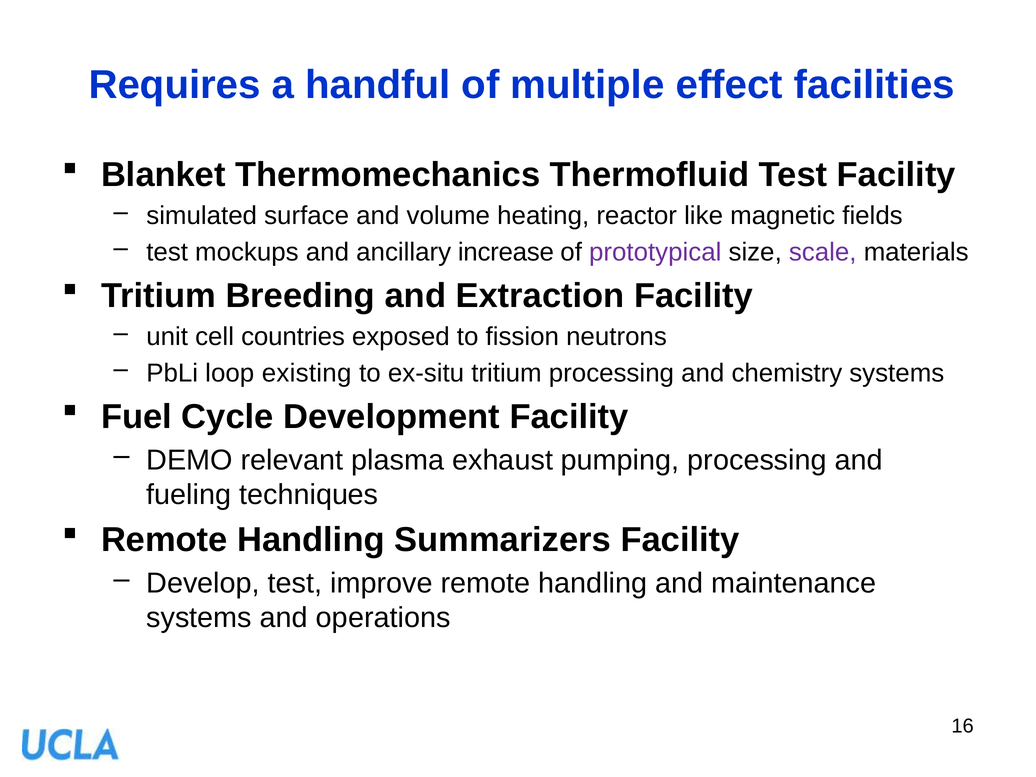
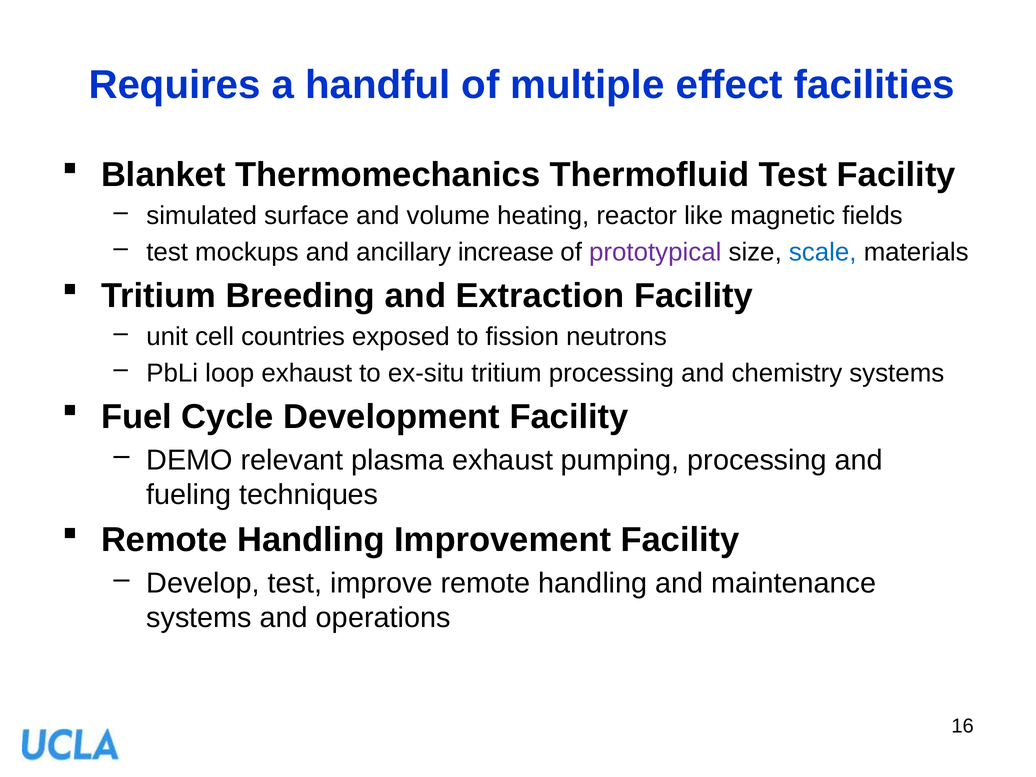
scale colour: purple -> blue
loop existing: existing -> exhaust
Summarizers: Summarizers -> Improvement
